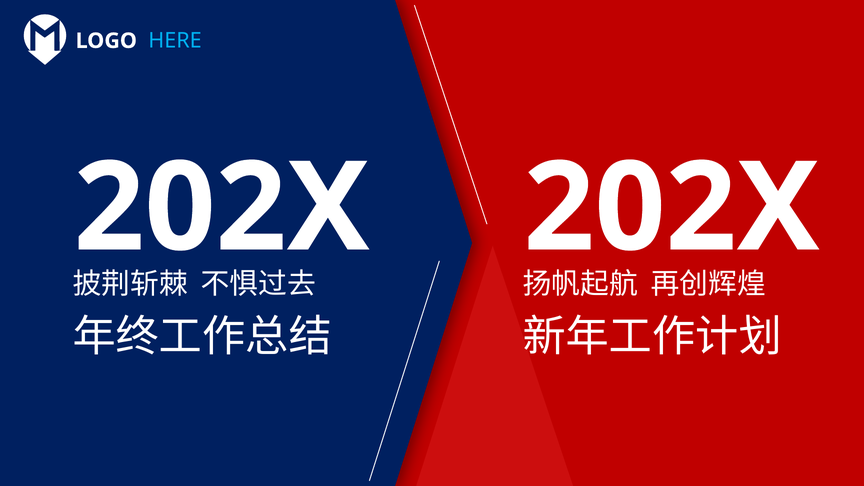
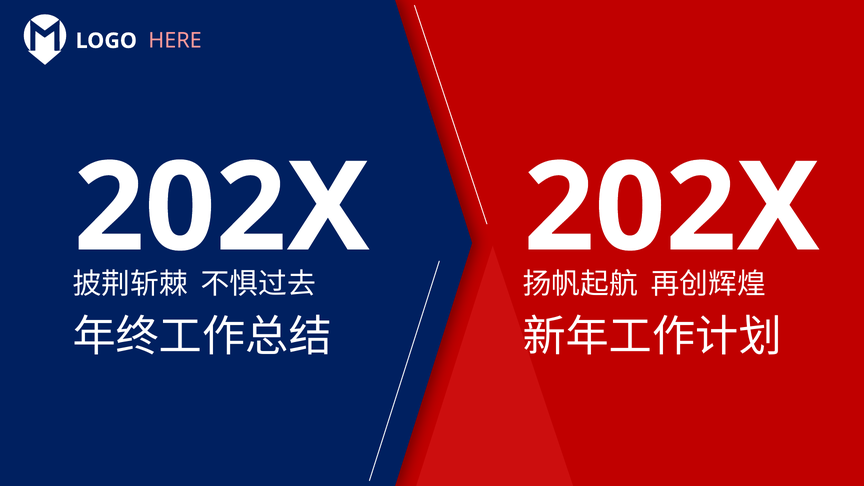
HERE colour: light blue -> pink
